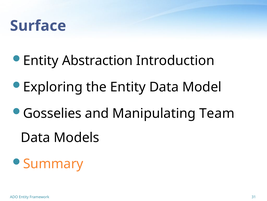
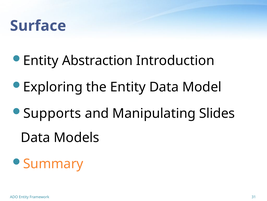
Gosselies: Gosselies -> Supports
Team: Team -> Slides
